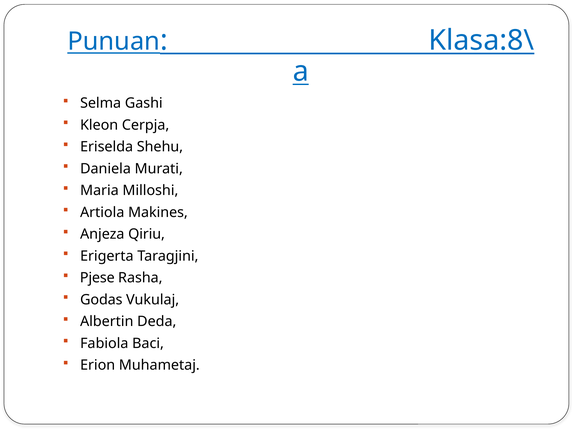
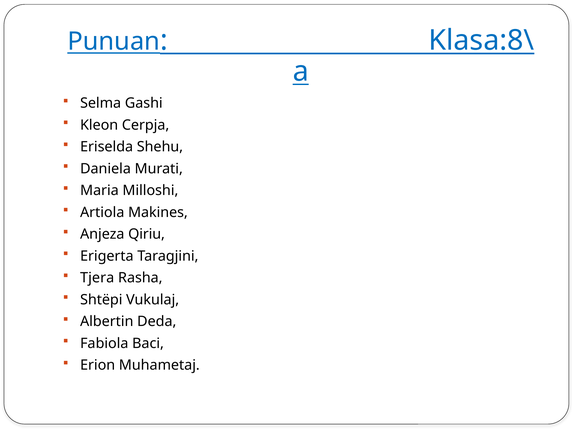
Pjese: Pjese -> Tjera
Godas: Godas -> Shtëpi
